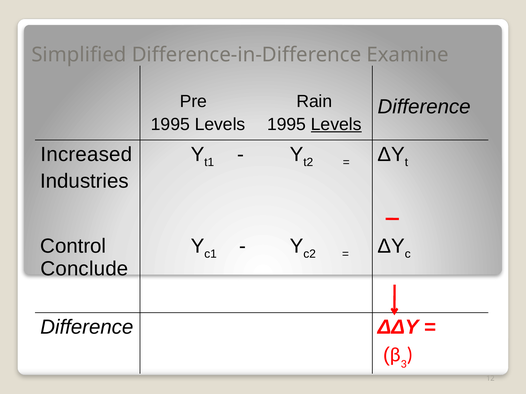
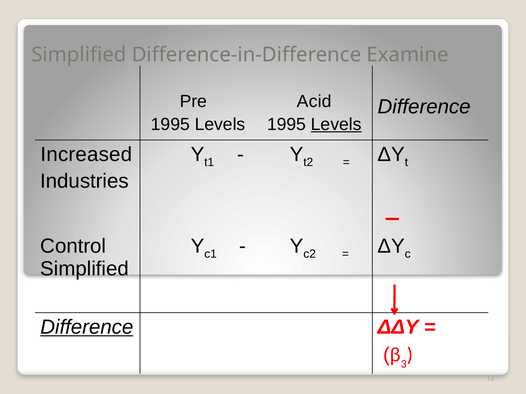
Rain: Rain -> Acid
Conclude at (84, 269): Conclude -> Simplified
Difference at (87, 327) underline: none -> present
